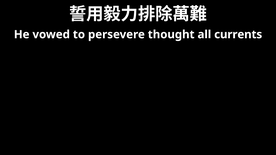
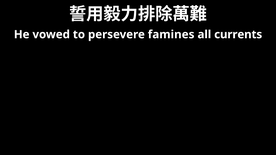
thought: thought -> famines
